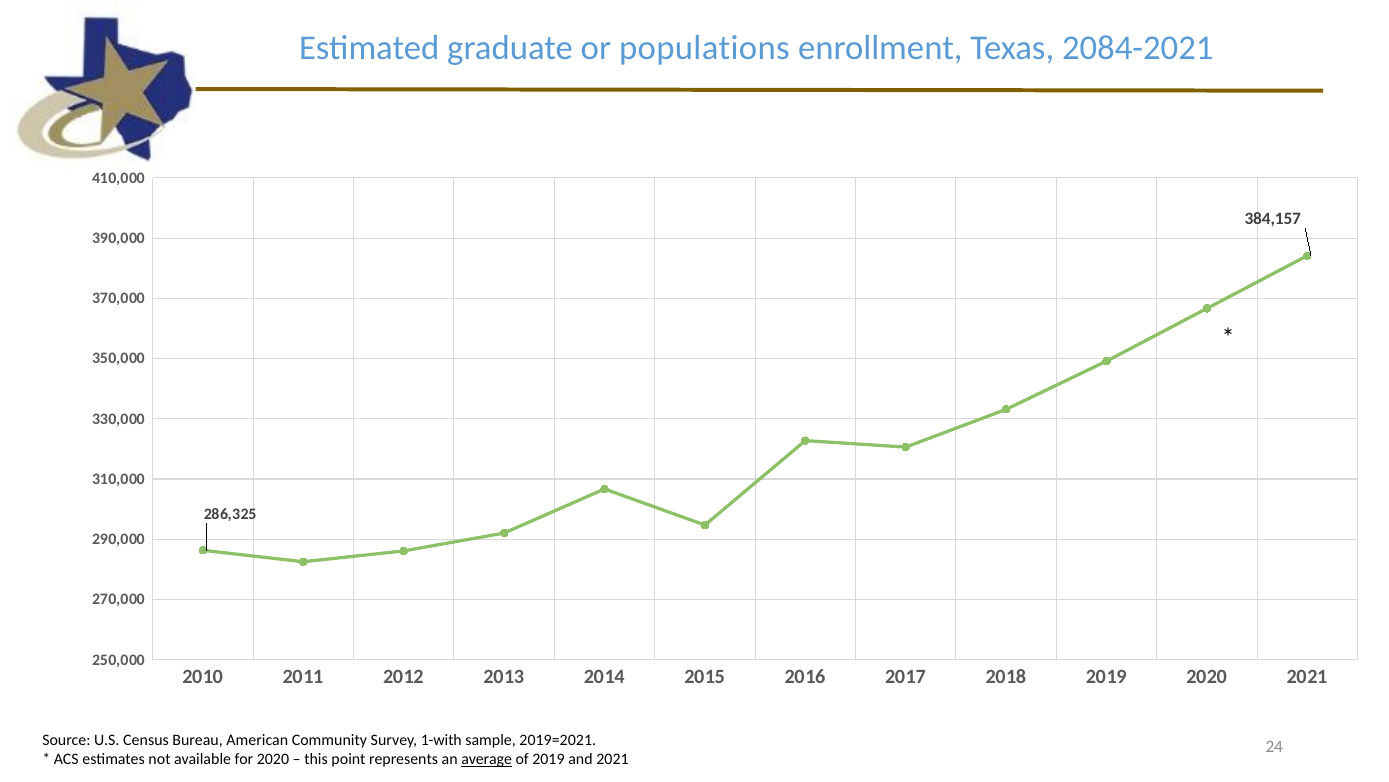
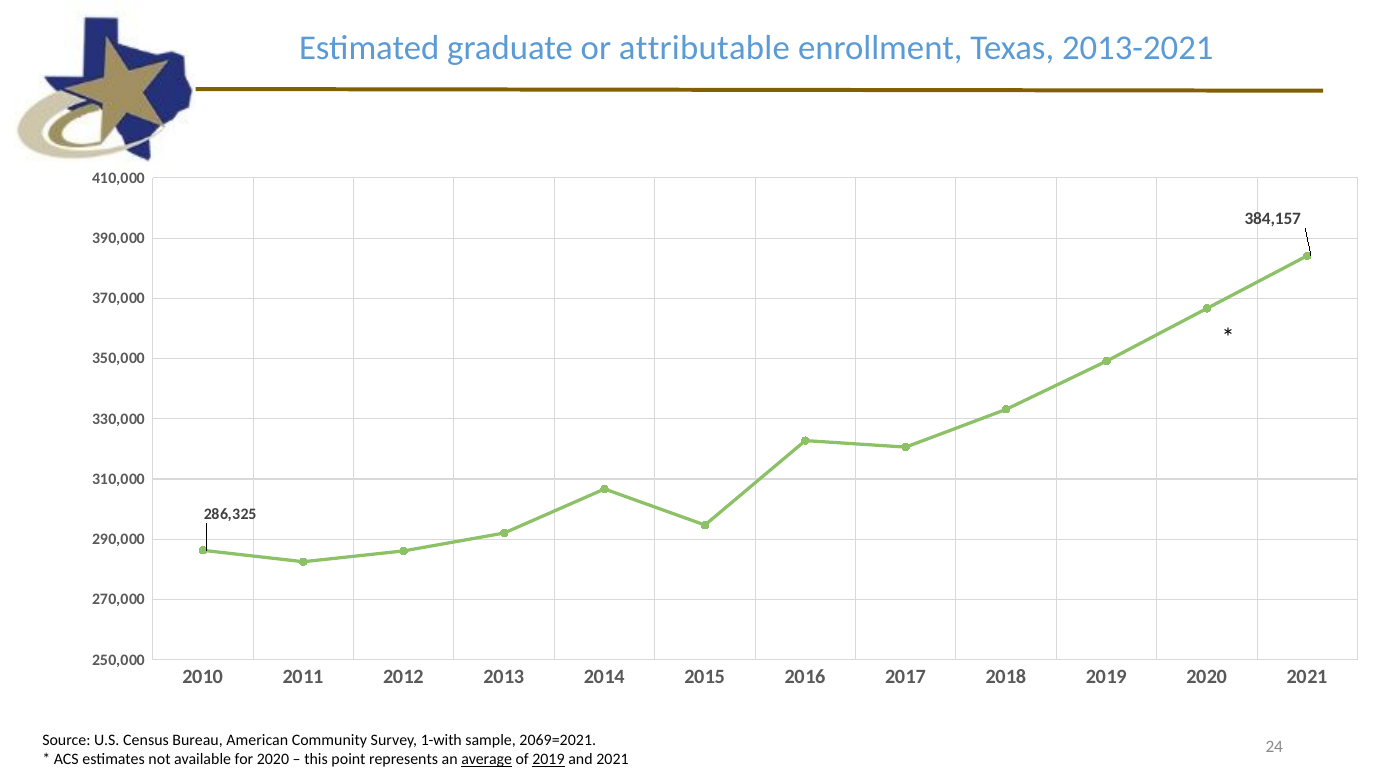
populations: populations -> attributable
2084-2021: 2084-2021 -> 2013-2021
2019=2021: 2019=2021 -> 2069=2021
2019 at (548, 759) underline: none -> present
